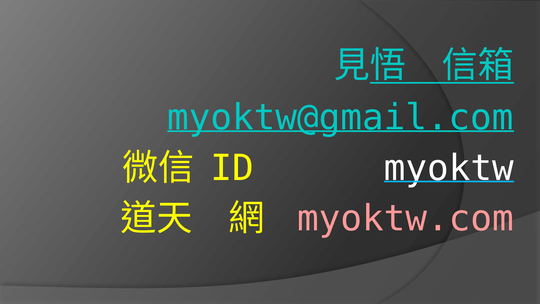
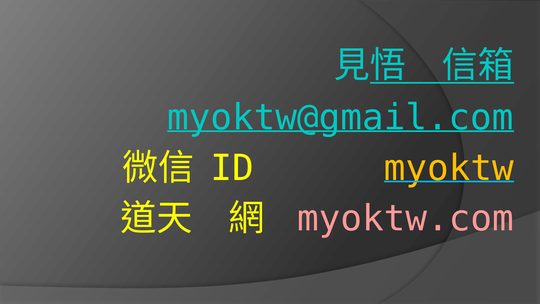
myoktw colour: white -> yellow
